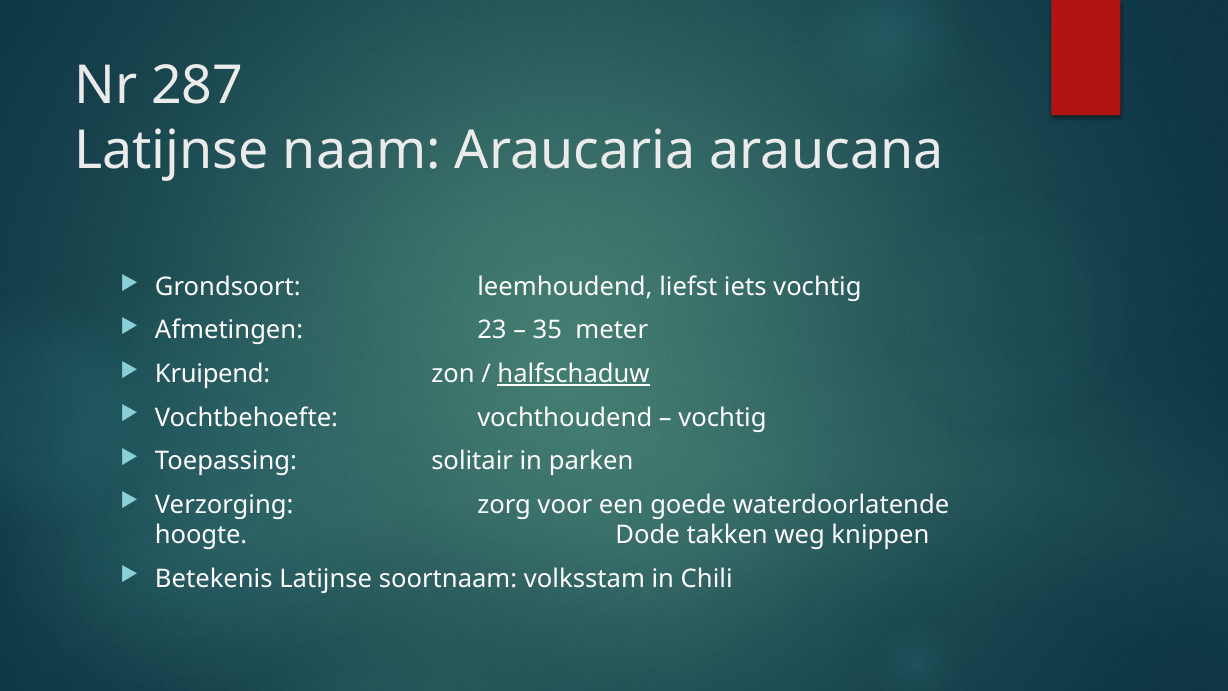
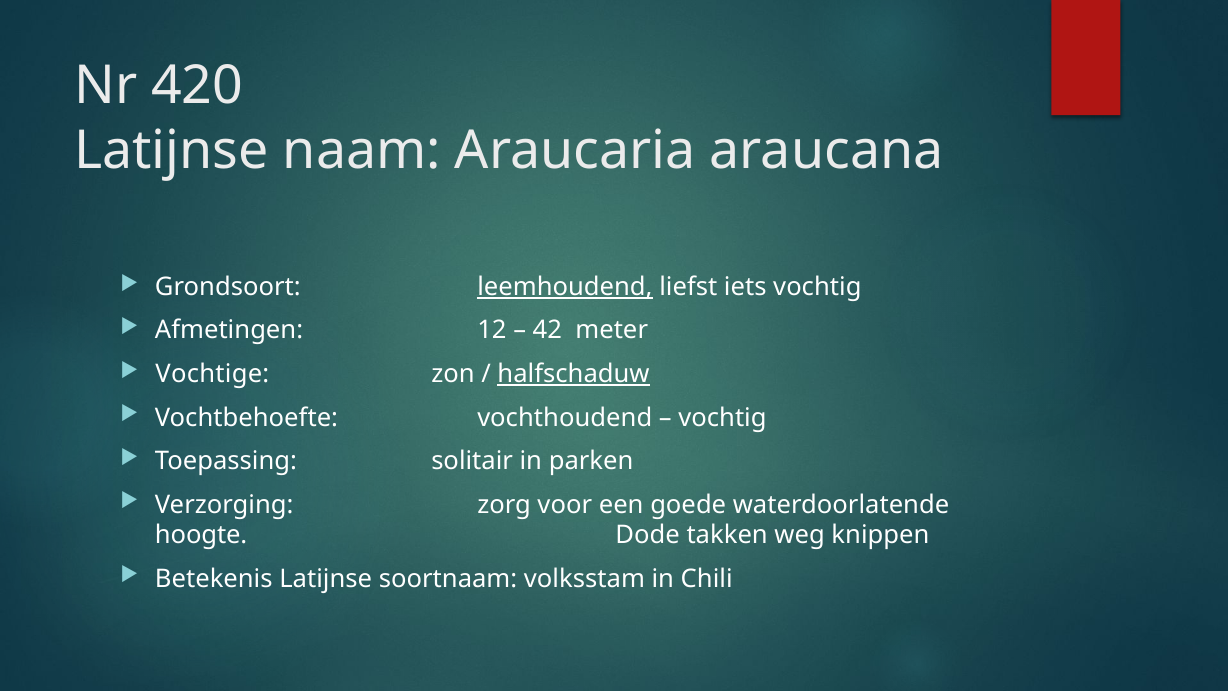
287: 287 -> 420
leemhoudend underline: none -> present
23: 23 -> 12
35: 35 -> 42
Kruipend: Kruipend -> Vochtige
